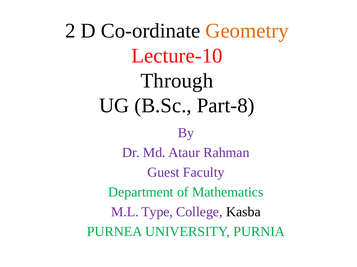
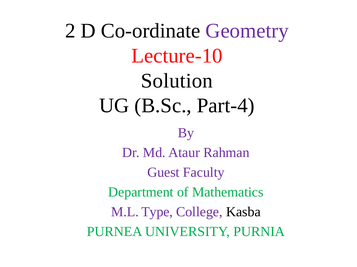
Geometry colour: orange -> purple
Through: Through -> Solution
Part-8: Part-8 -> Part-4
